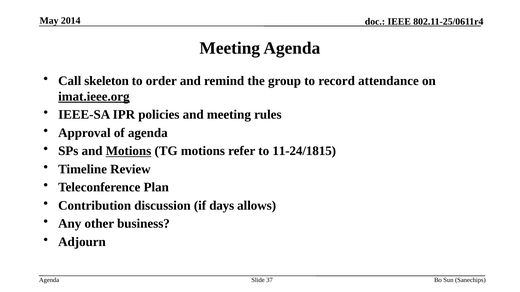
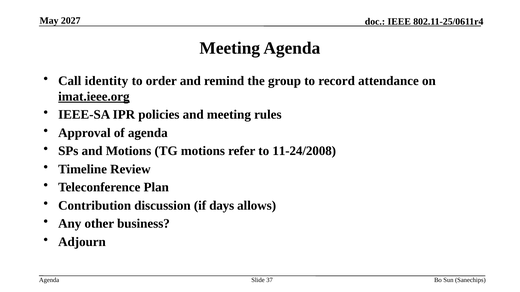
2014: 2014 -> 2027
skeleton: skeleton -> identity
Motions at (129, 151) underline: present -> none
11-24/1815: 11-24/1815 -> 11-24/2008
